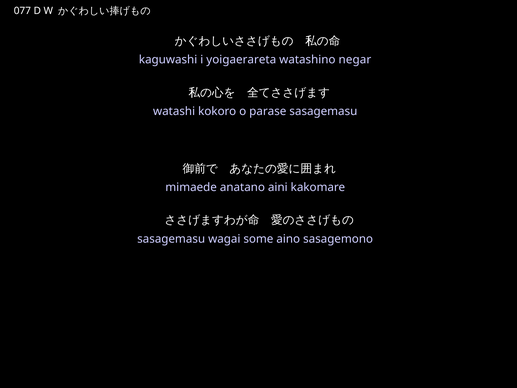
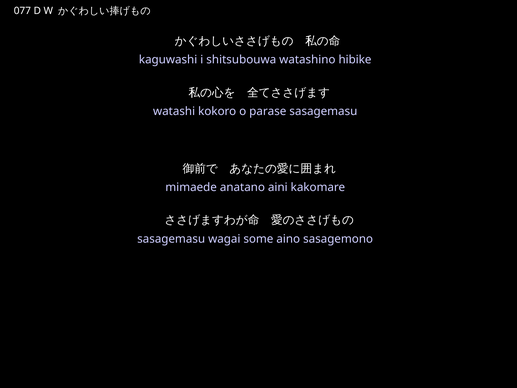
yoigaerareta: yoigaerareta -> shitsubouwa
negar: negar -> hibike
